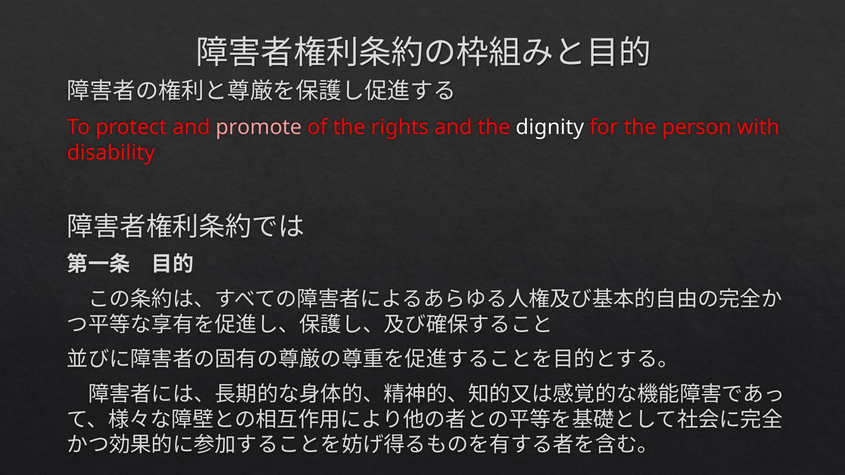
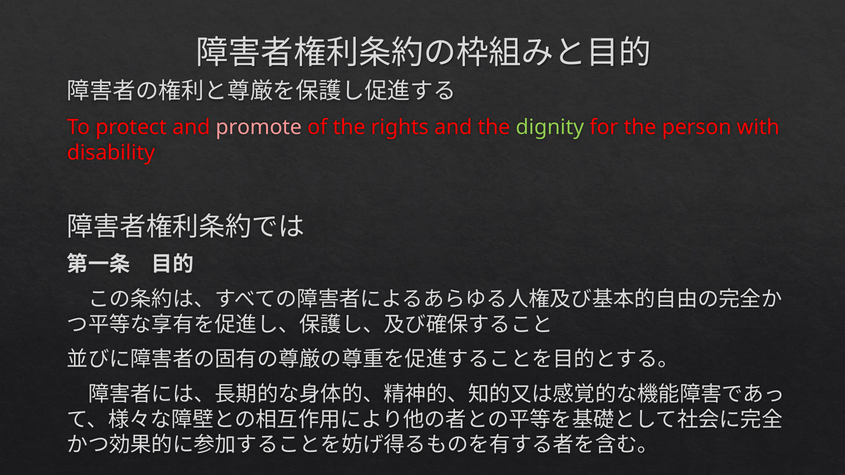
dignity colour: white -> light green
